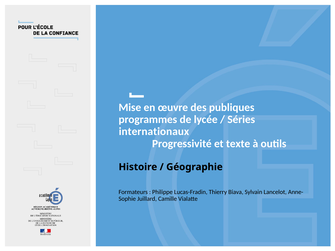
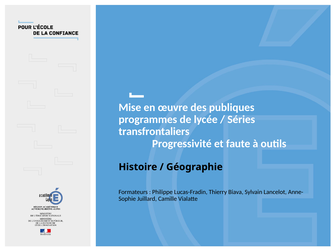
internationaux: internationaux -> transfrontaliers
texte: texte -> faute
